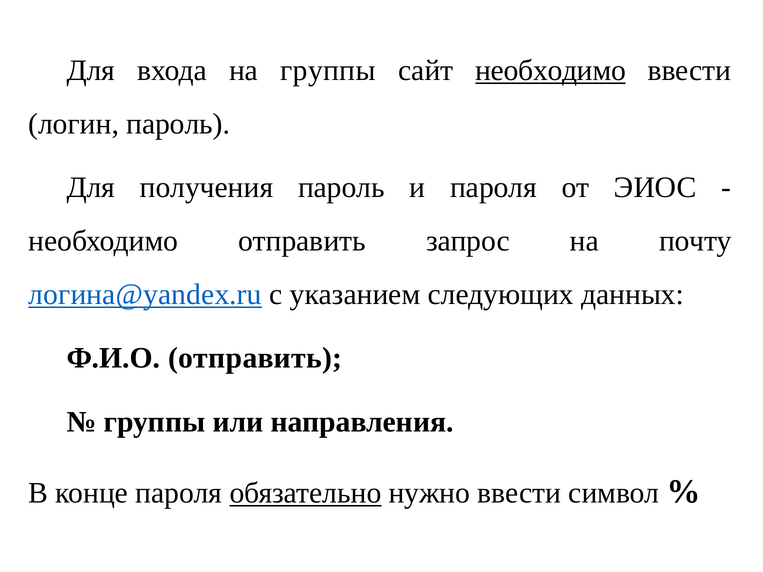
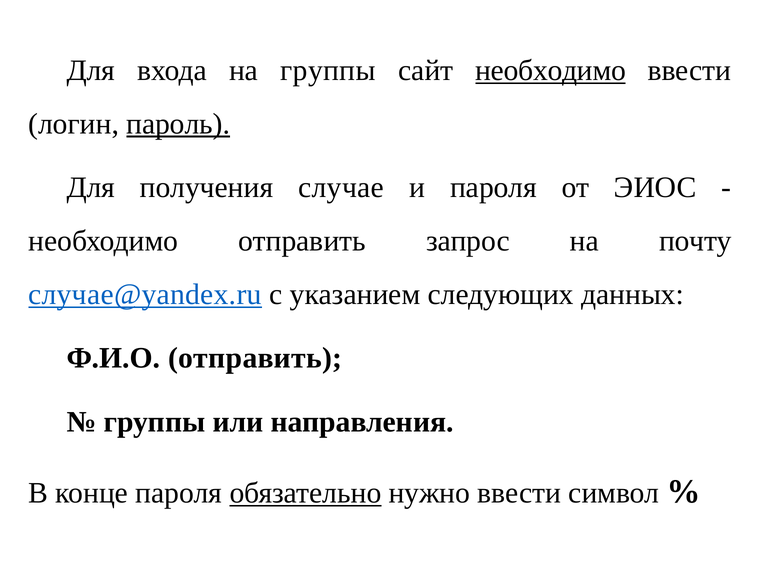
пароль at (178, 124) underline: none -> present
получения пароль: пароль -> случае
логина@yandex.ru: логина@yandex.ru -> случае@yandex.ru
